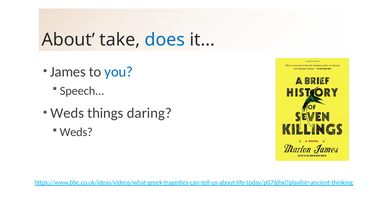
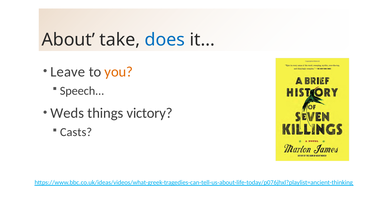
James: James -> Leave
you colour: blue -> orange
daring: daring -> victory
Weds at (76, 132): Weds -> Casts
